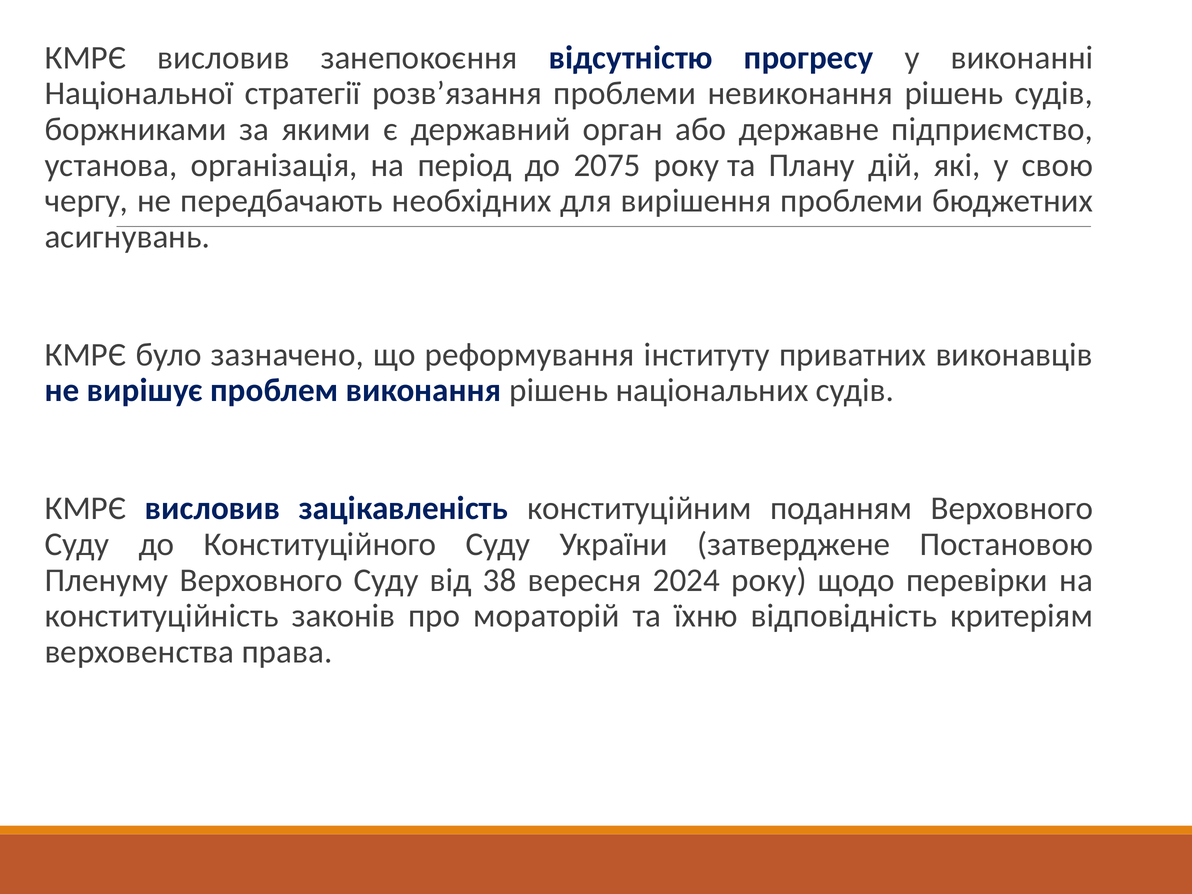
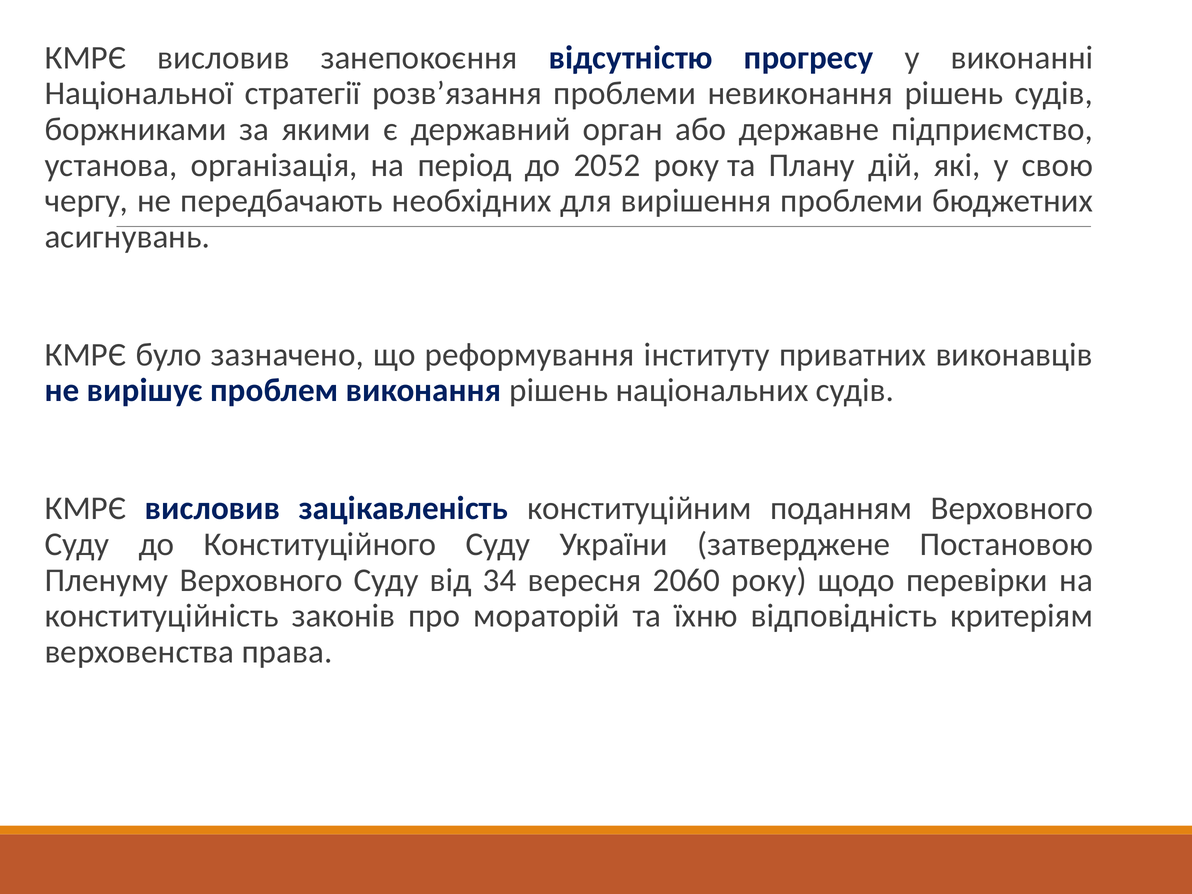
2075: 2075 -> 2052
38: 38 -> 34
2024: 2024 -> 2060
